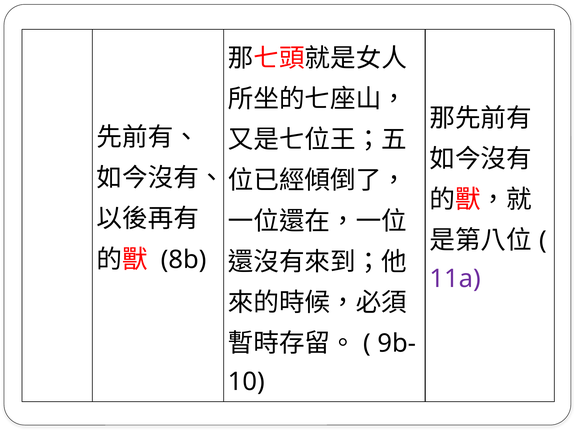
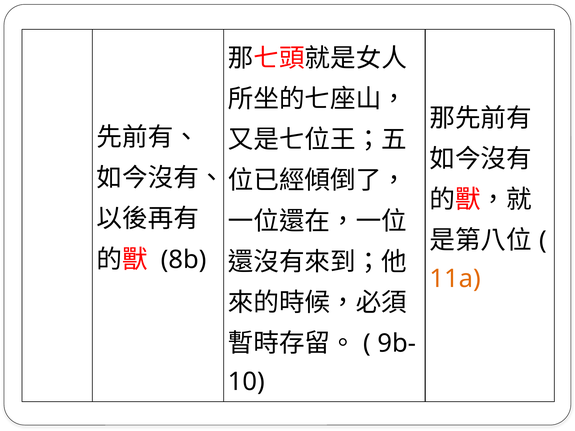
11a colour: purple -> orange
